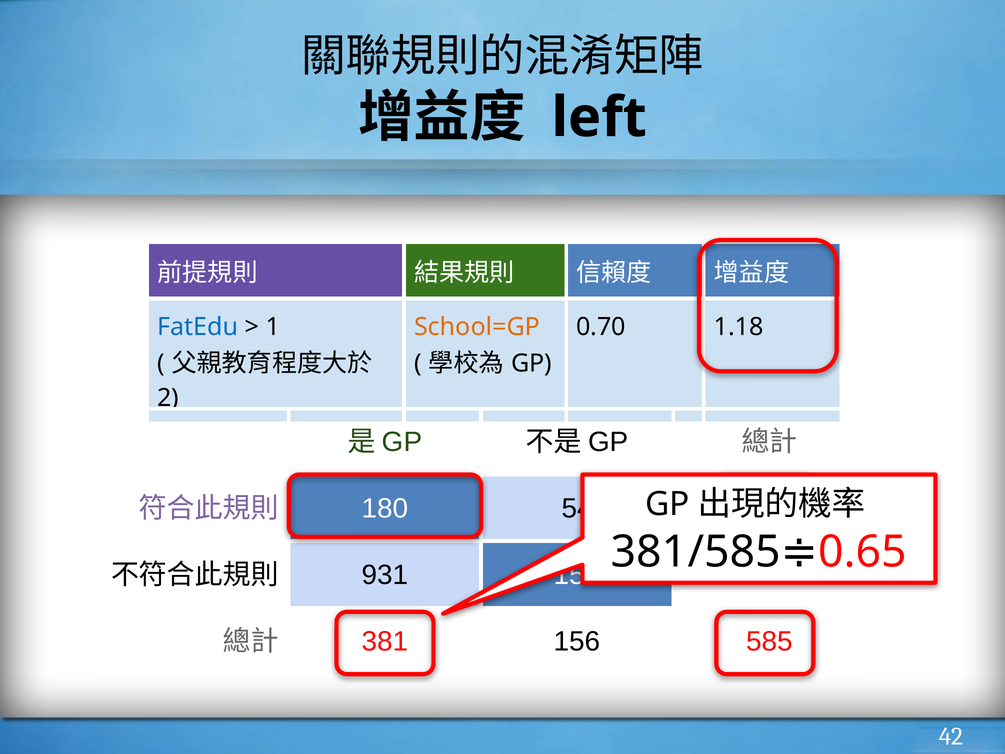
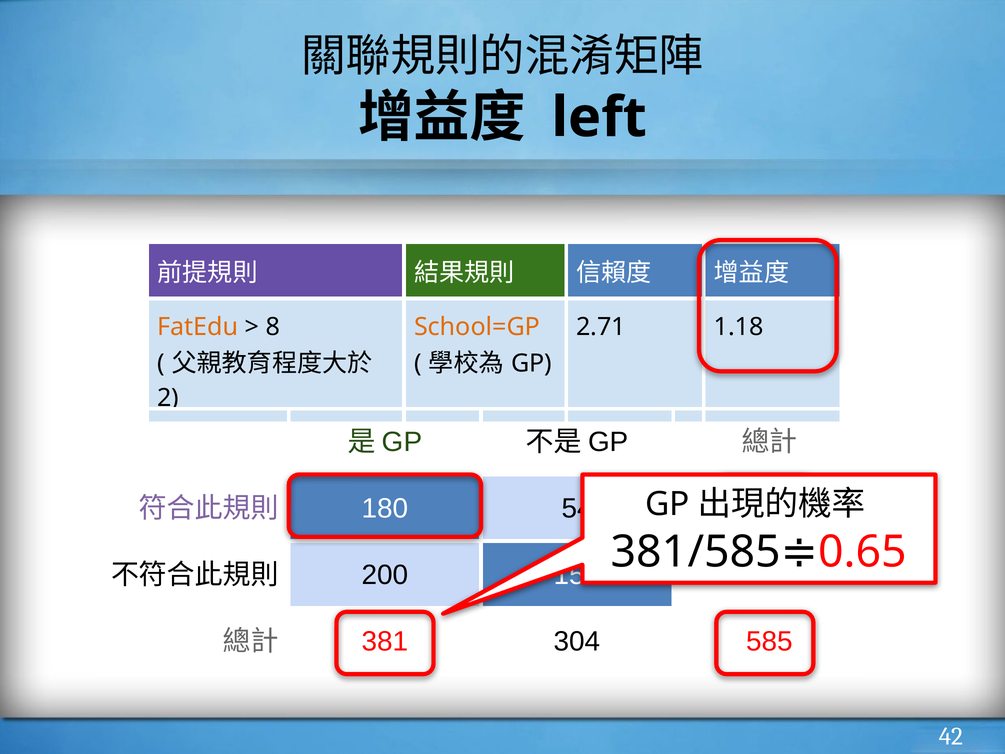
FatEdu colour: blue -> orange
1: 1 -> 8
0.70: 0.70 -> 2.71
931: 931 -> 200
156: 156 -> 304
